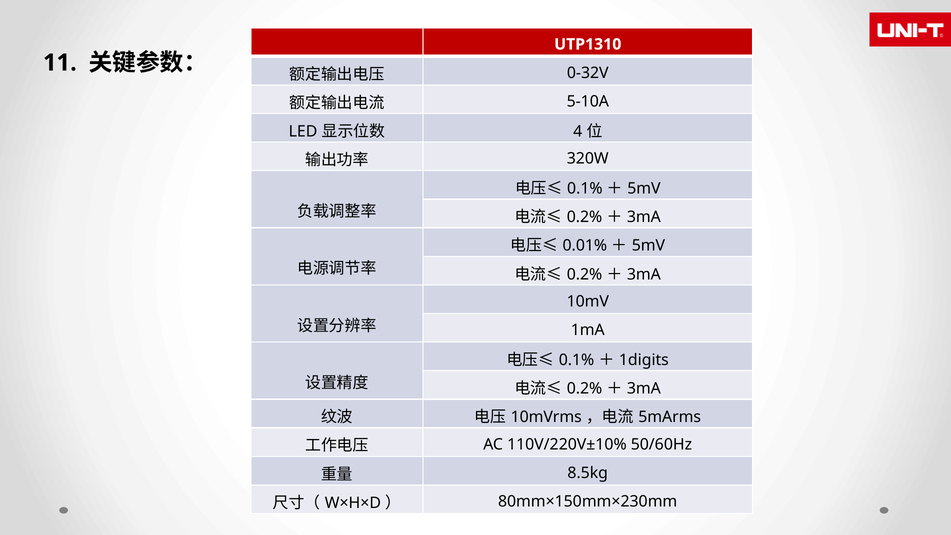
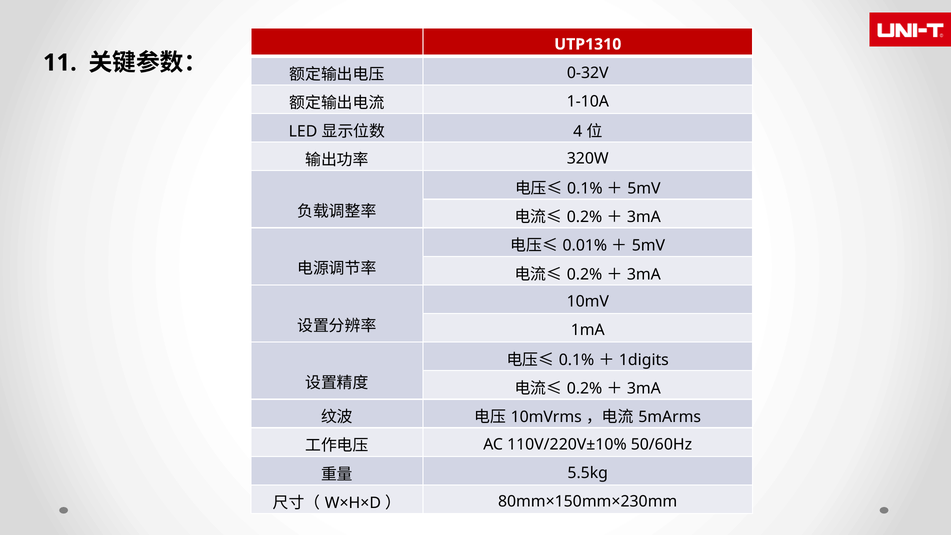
5-10A: 5-10A -> 1-10A
8.5kg: 8.5kg -> 5.5kg
